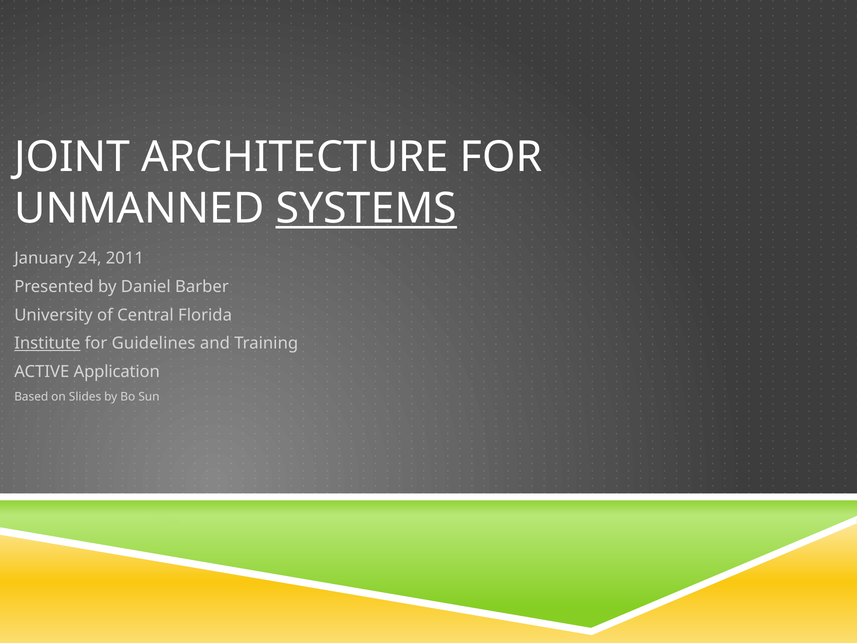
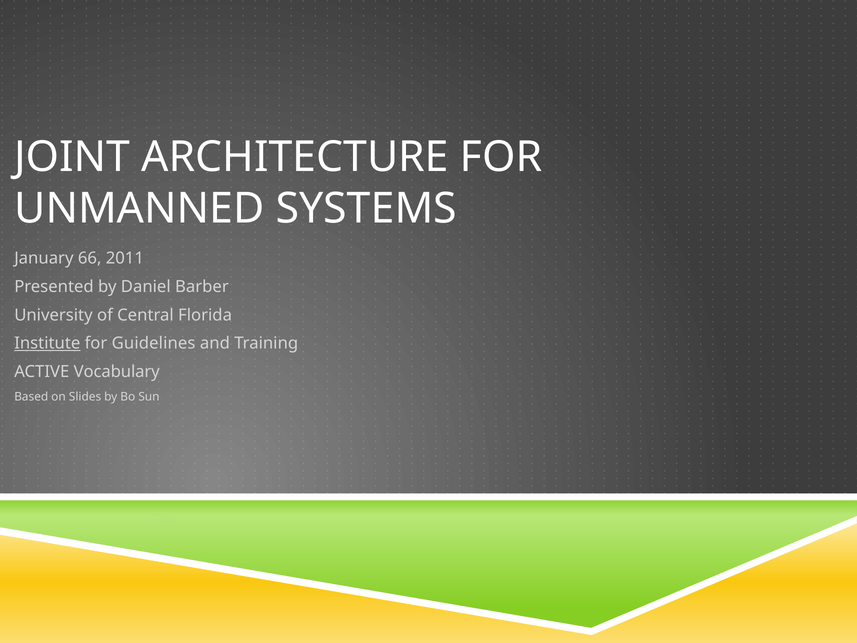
SYSTEMS underline: present -> none
24: 24 -> 66
Application: Application -> Vocabulary
